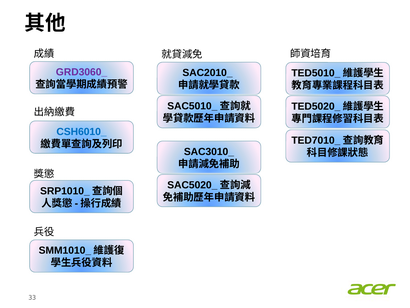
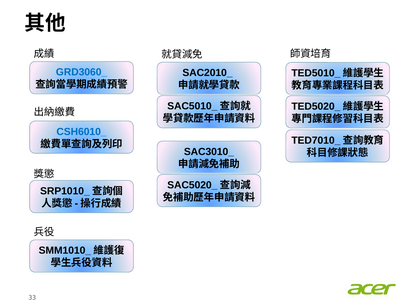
GRD3060_ colour: purple -> blue
